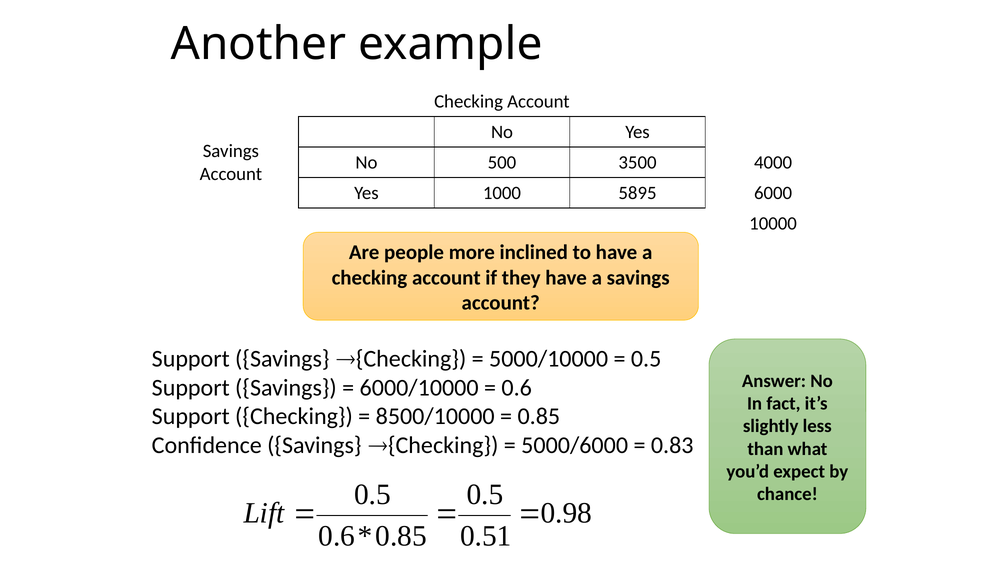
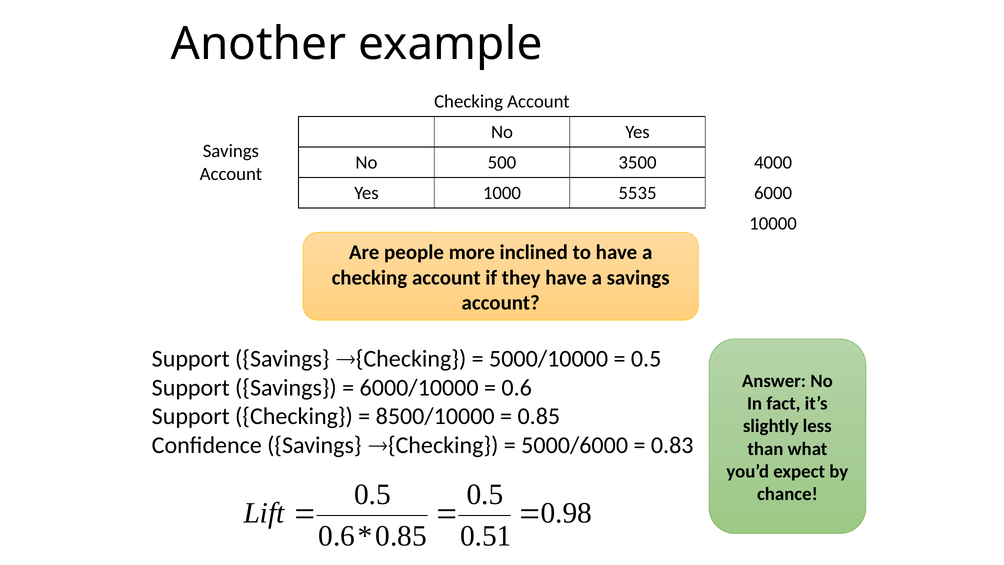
5895: 5895 -> 5535
